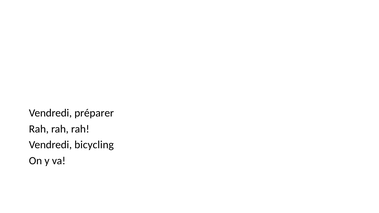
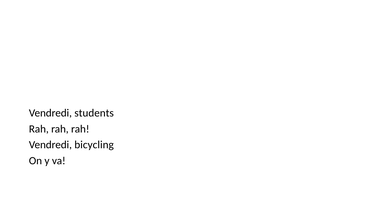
préparer: préparer -> students
